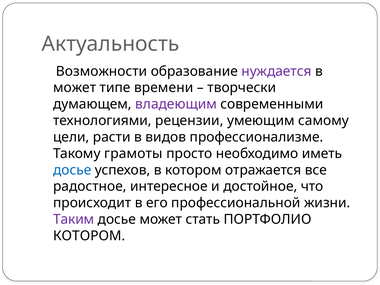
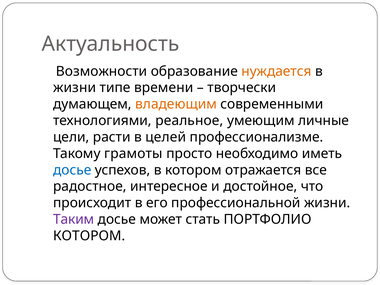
нуждается colour: purple -> orange
может at (75, 88): может -> жизни
владеющим colour: purple -> orange
рецензии: рецензии -> реальное
самому: самому -> личные
видов: видов -> целей
